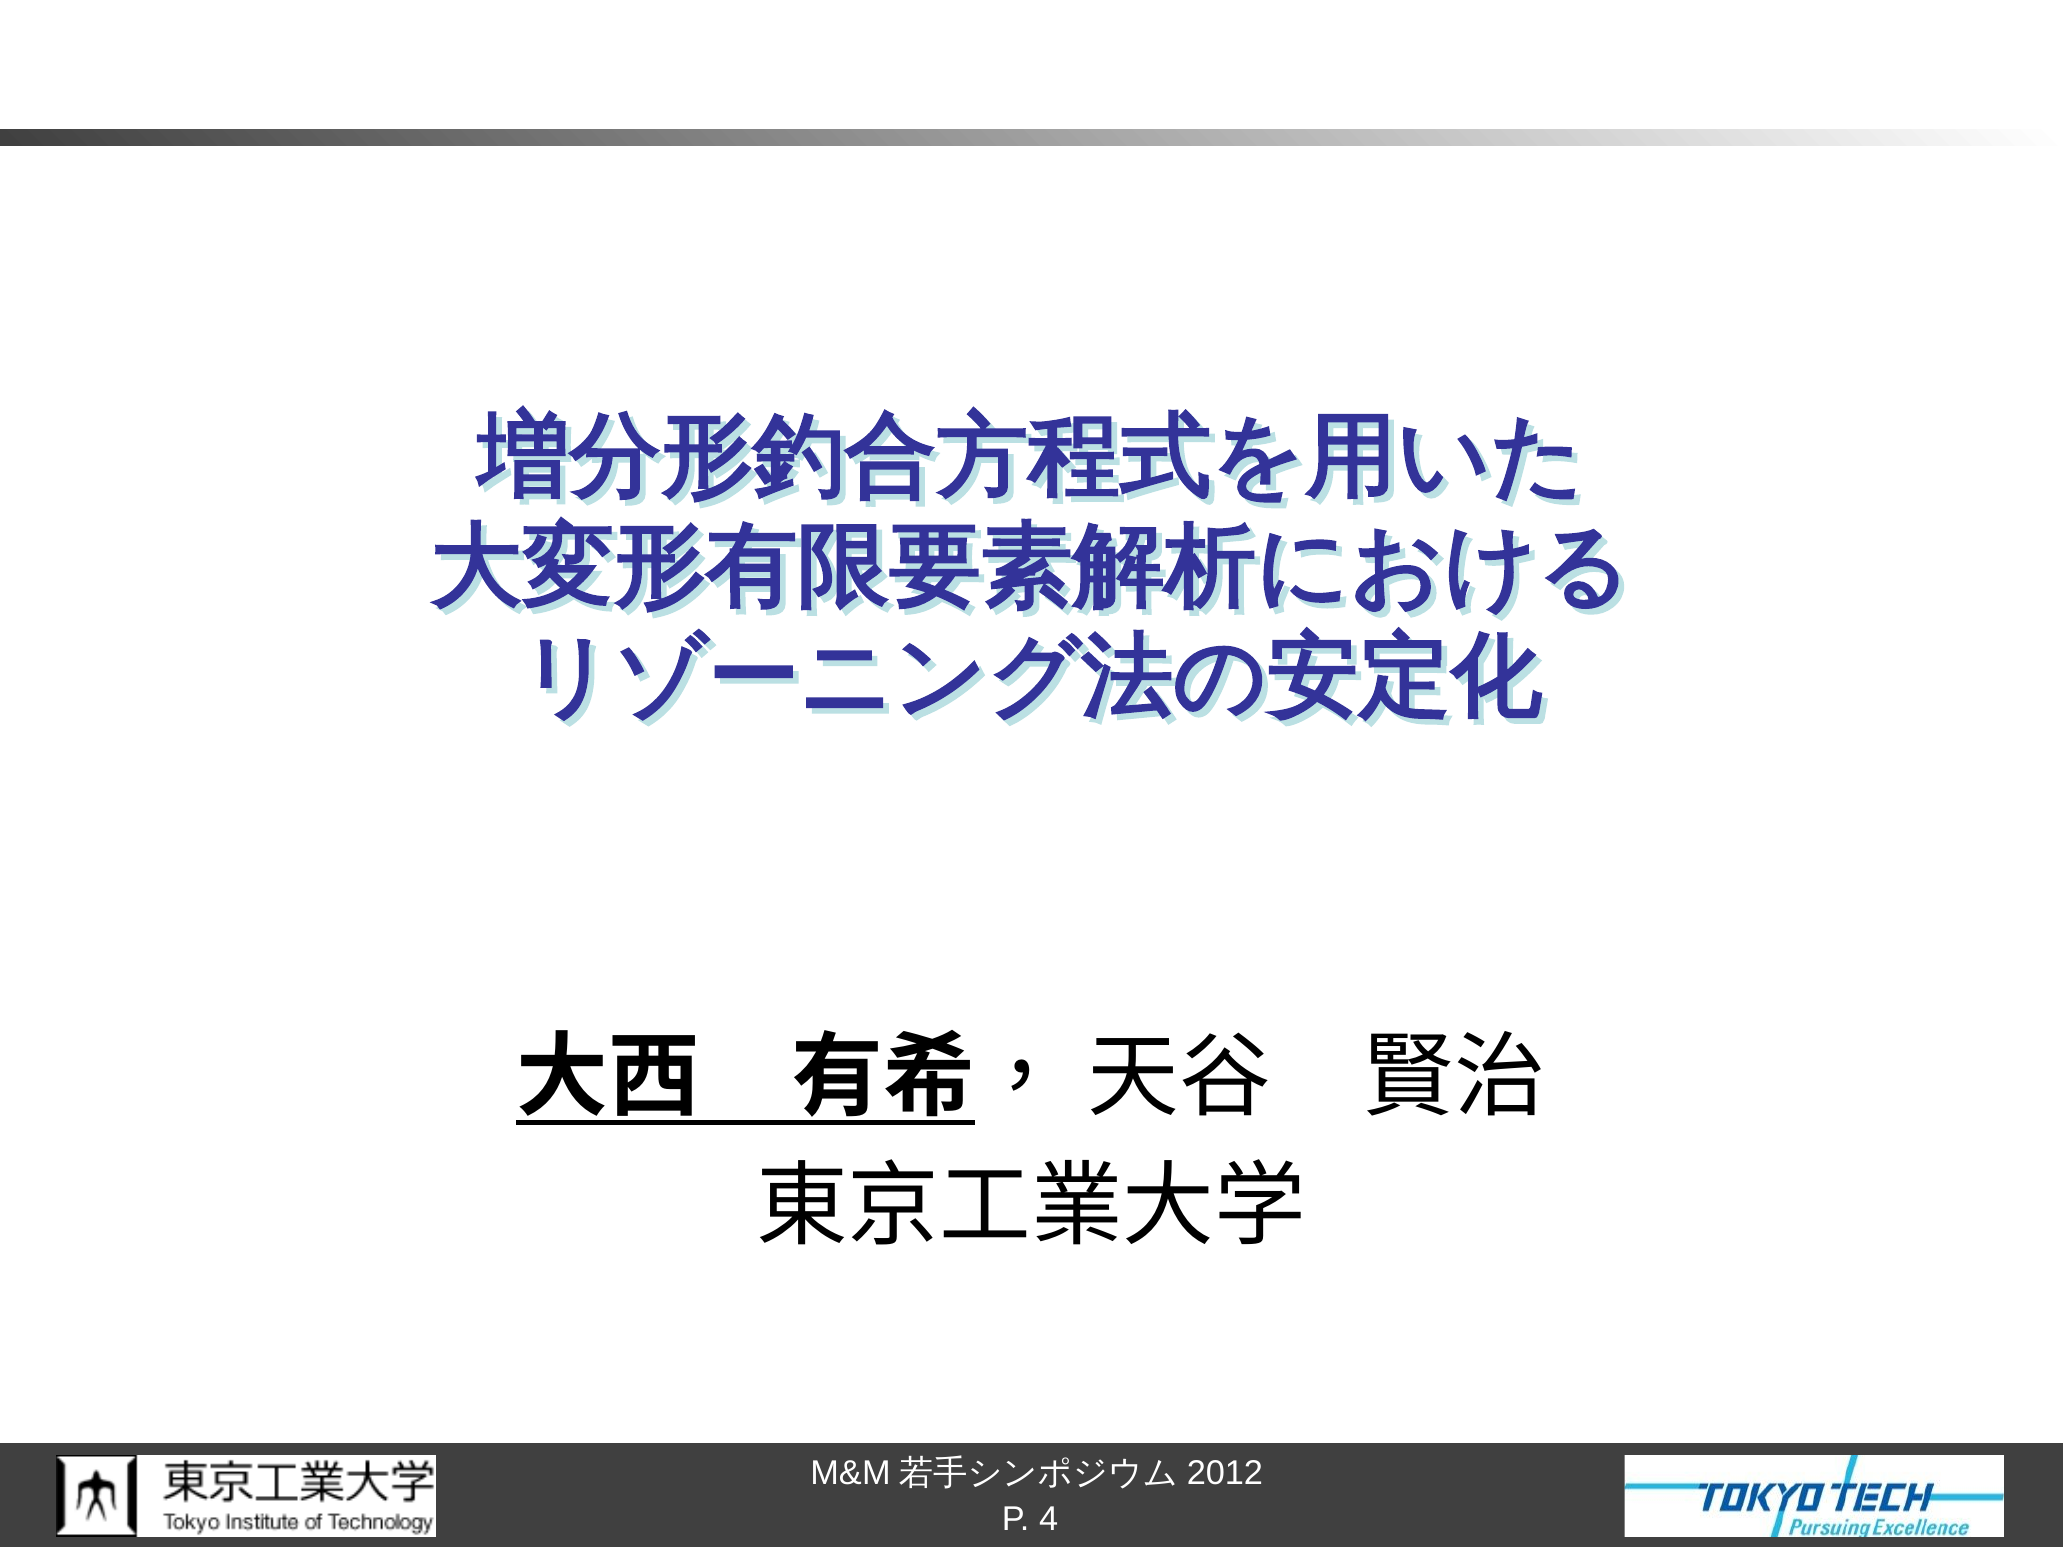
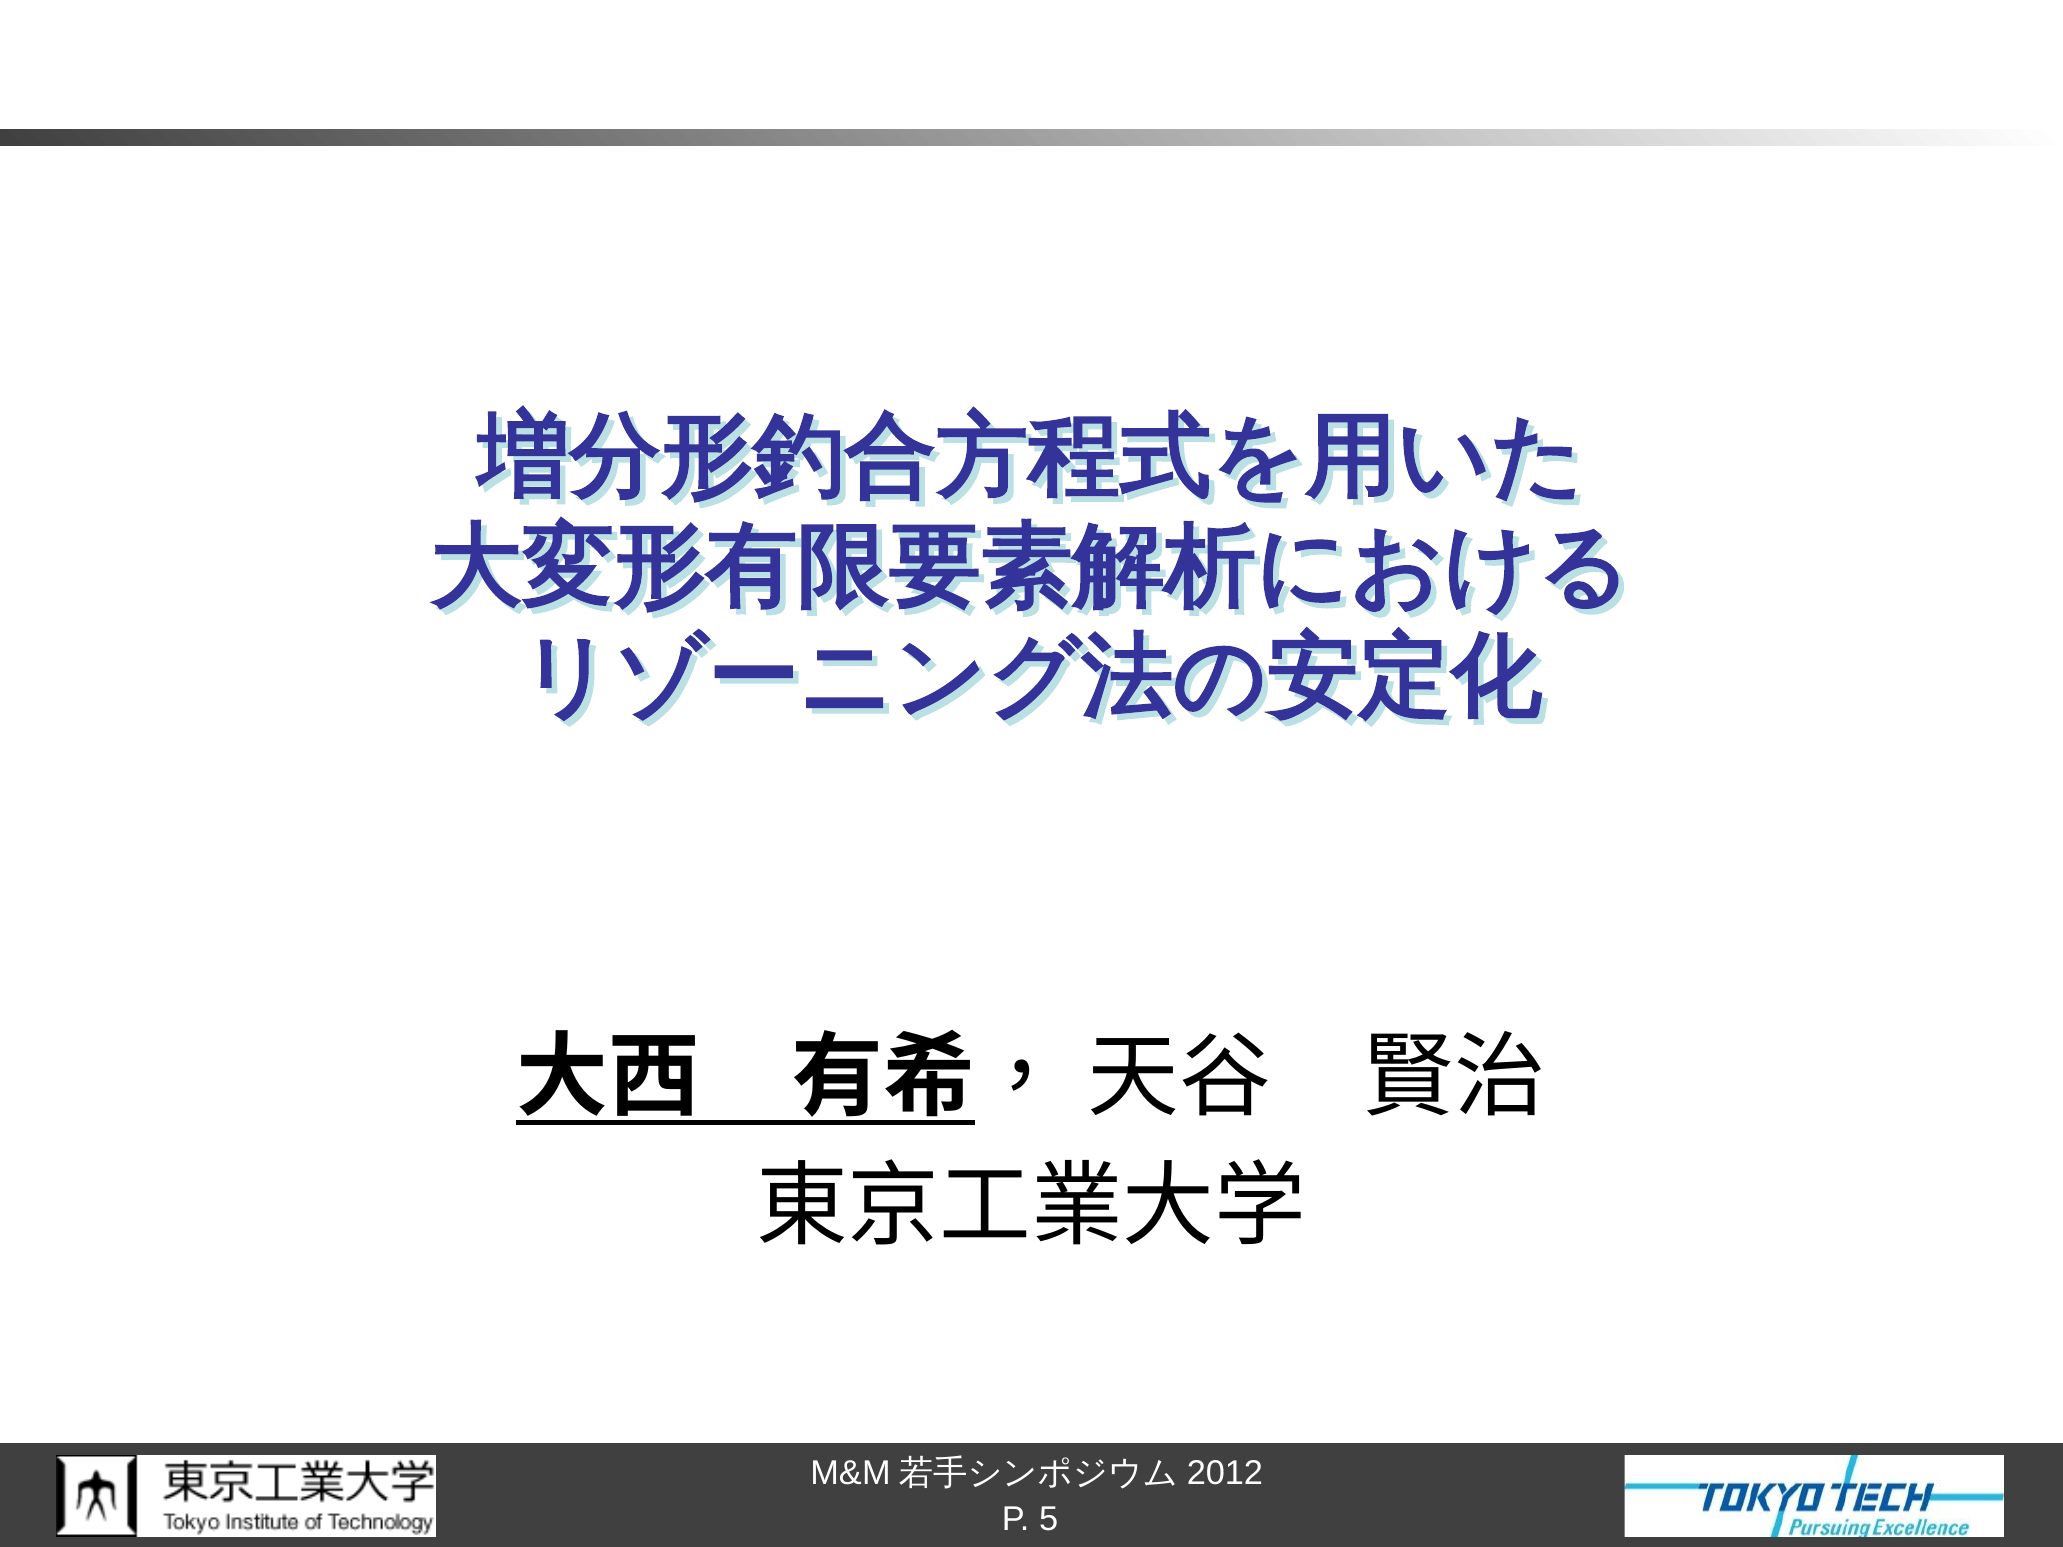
4: 4 -> 5
